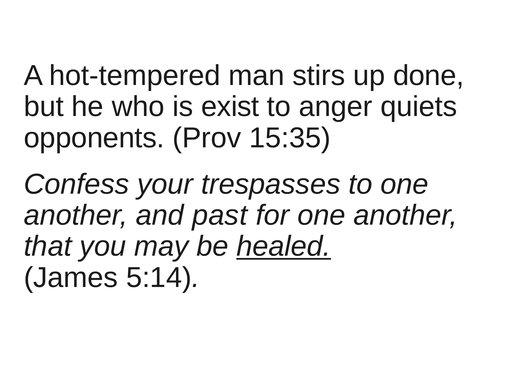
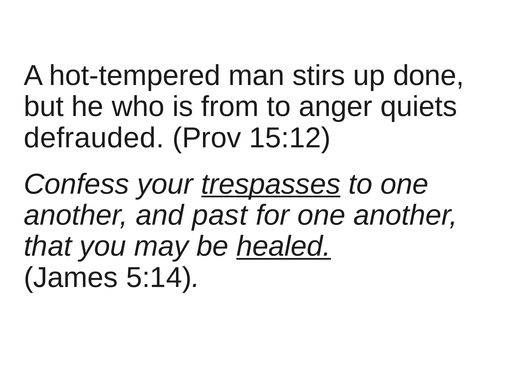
exist: exist -> from
opponents: opponents -> defrauded
15:35: 15:35 -> 15:12
trespasses underline: none -> present
